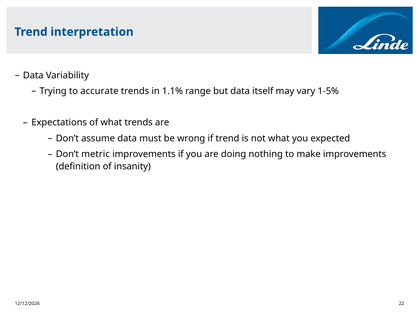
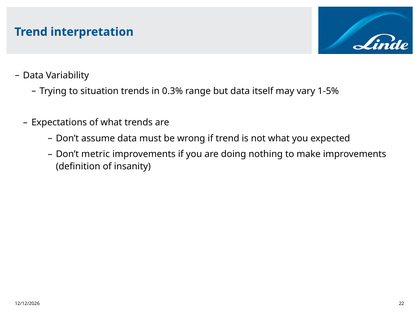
accurate: accurate -> situation
1.1%: 1.1% -> 0.3%
